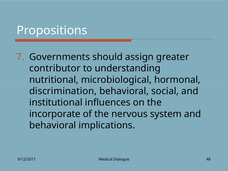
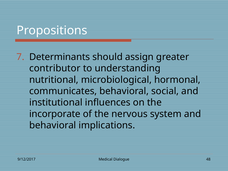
Governments: Governments -> Determinants
discrimination: discrimination -> communicates
